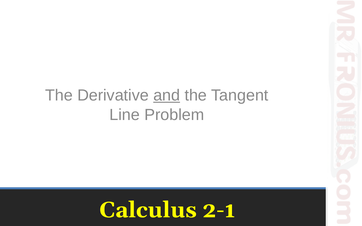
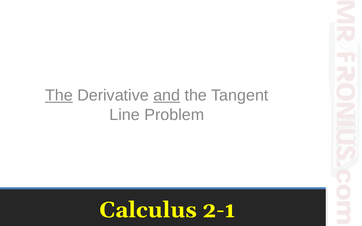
The at (59, 96) underline: none -> present
